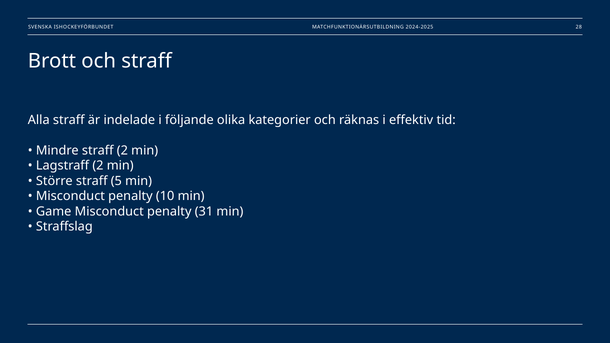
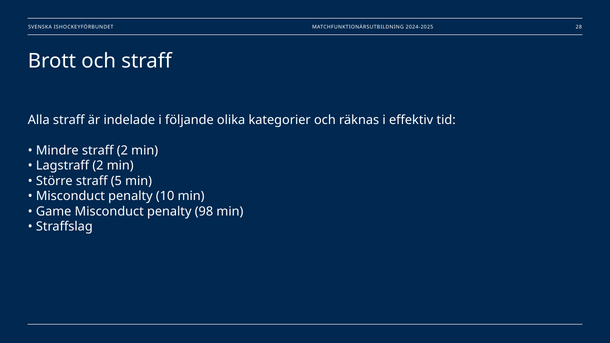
31: 31 -> 98
